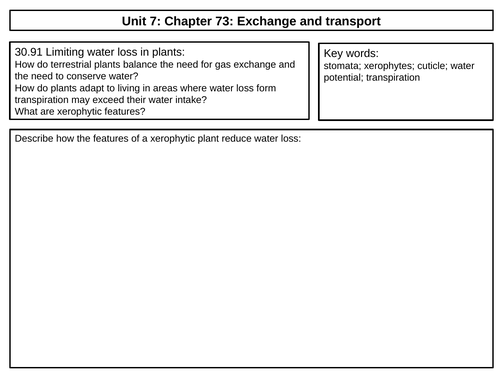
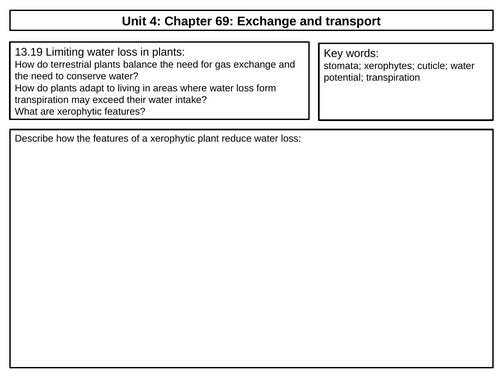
7: 7 -> 4
73: 73 -> 69
30.91: 30.91 -> 13.19
